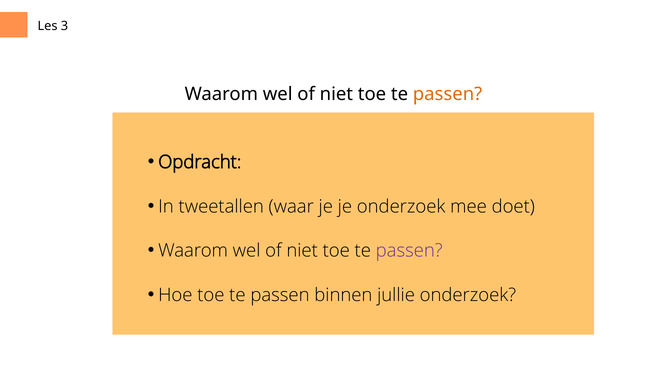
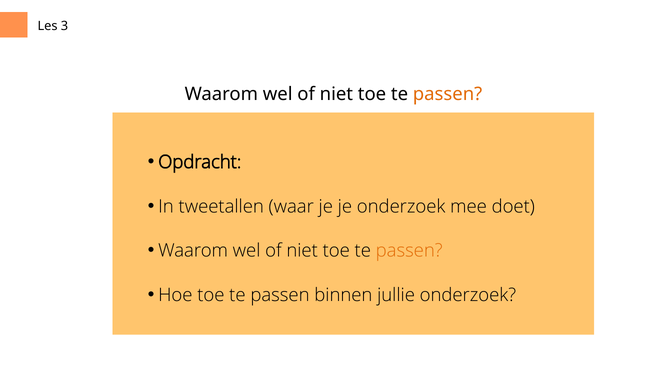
passen at (409, 251) colour: purple -> orange
